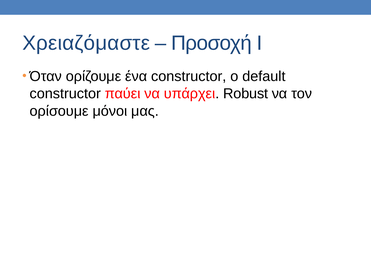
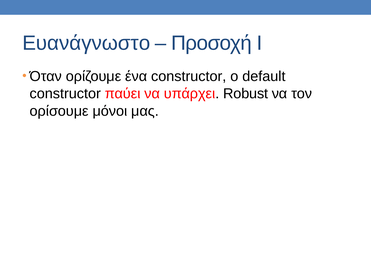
Χρειαζόμαστε: Χρειαζόμαστε -> Ευανάγνωστο
